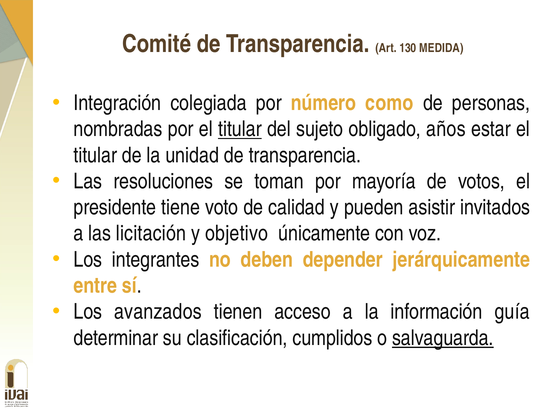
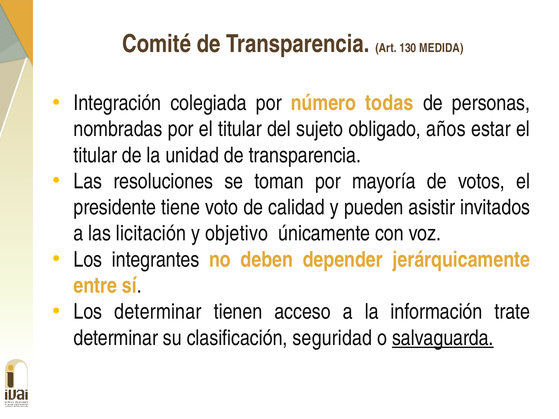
como: como -> todas
titular at (240, 129) underline: present -> none
Los avanzados: avanzados -> determinar
guía: guía -> trate
cumplidos: cumplidos -> seguridad
